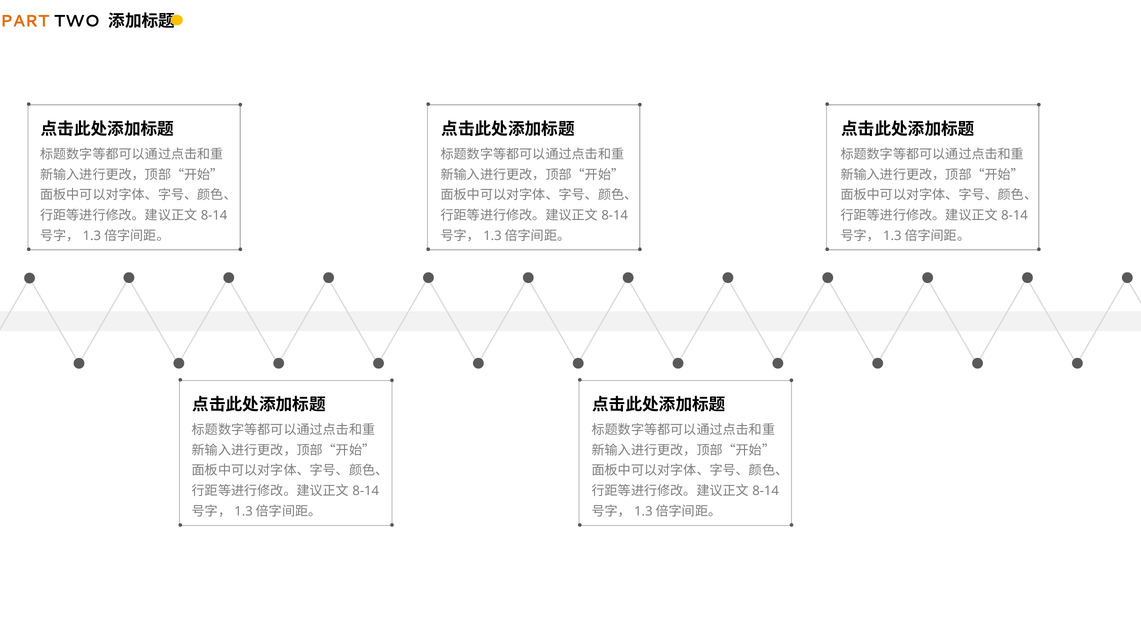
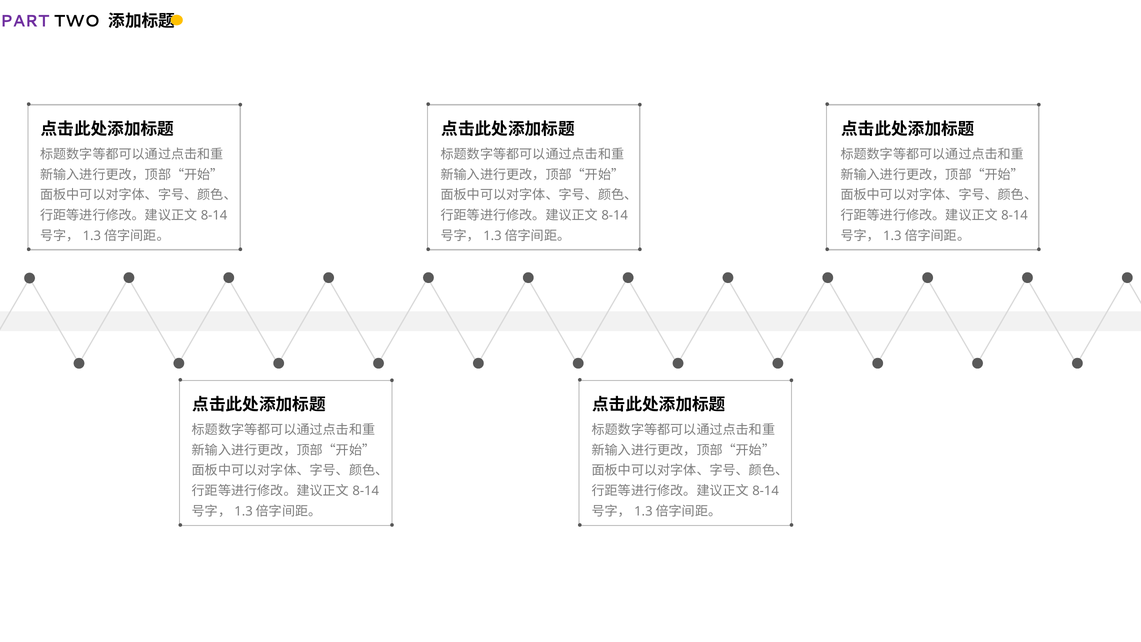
PART colour: orange -> purple
